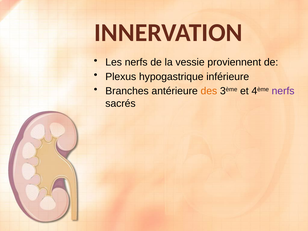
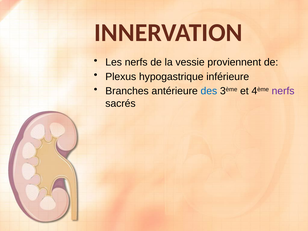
des colour: orange -> blue
